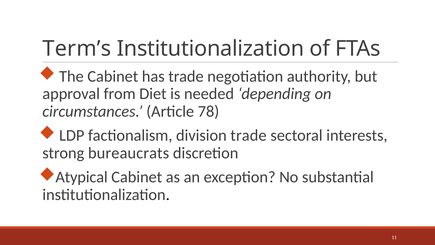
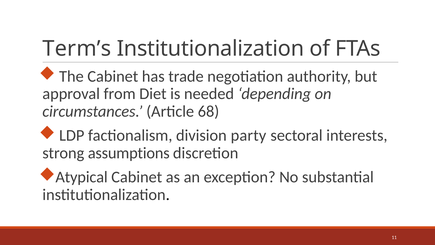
78: 78 -> 68
division trade: trade -> party
bureaucrats: bureaucrats -> assumptions
